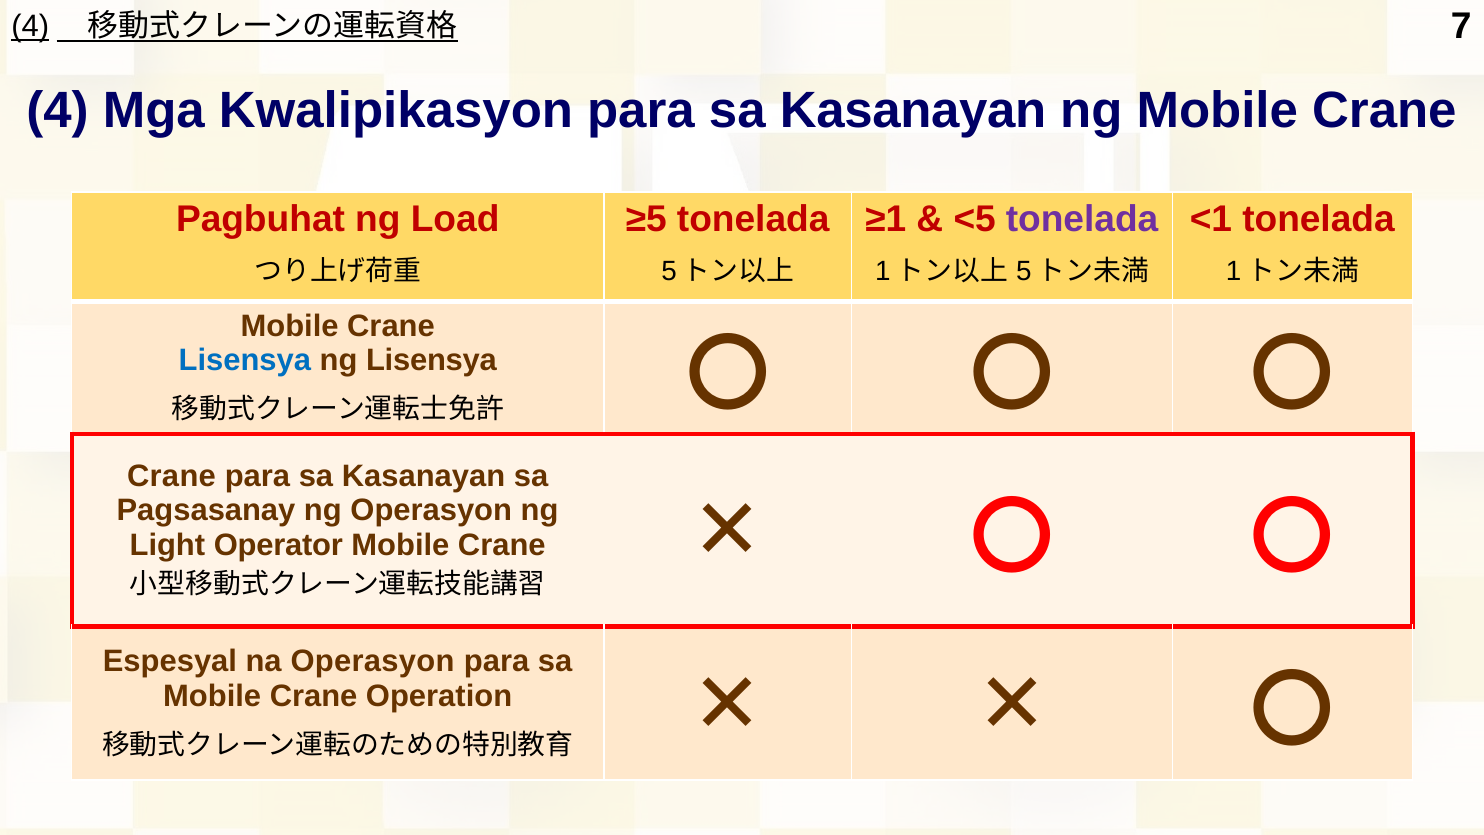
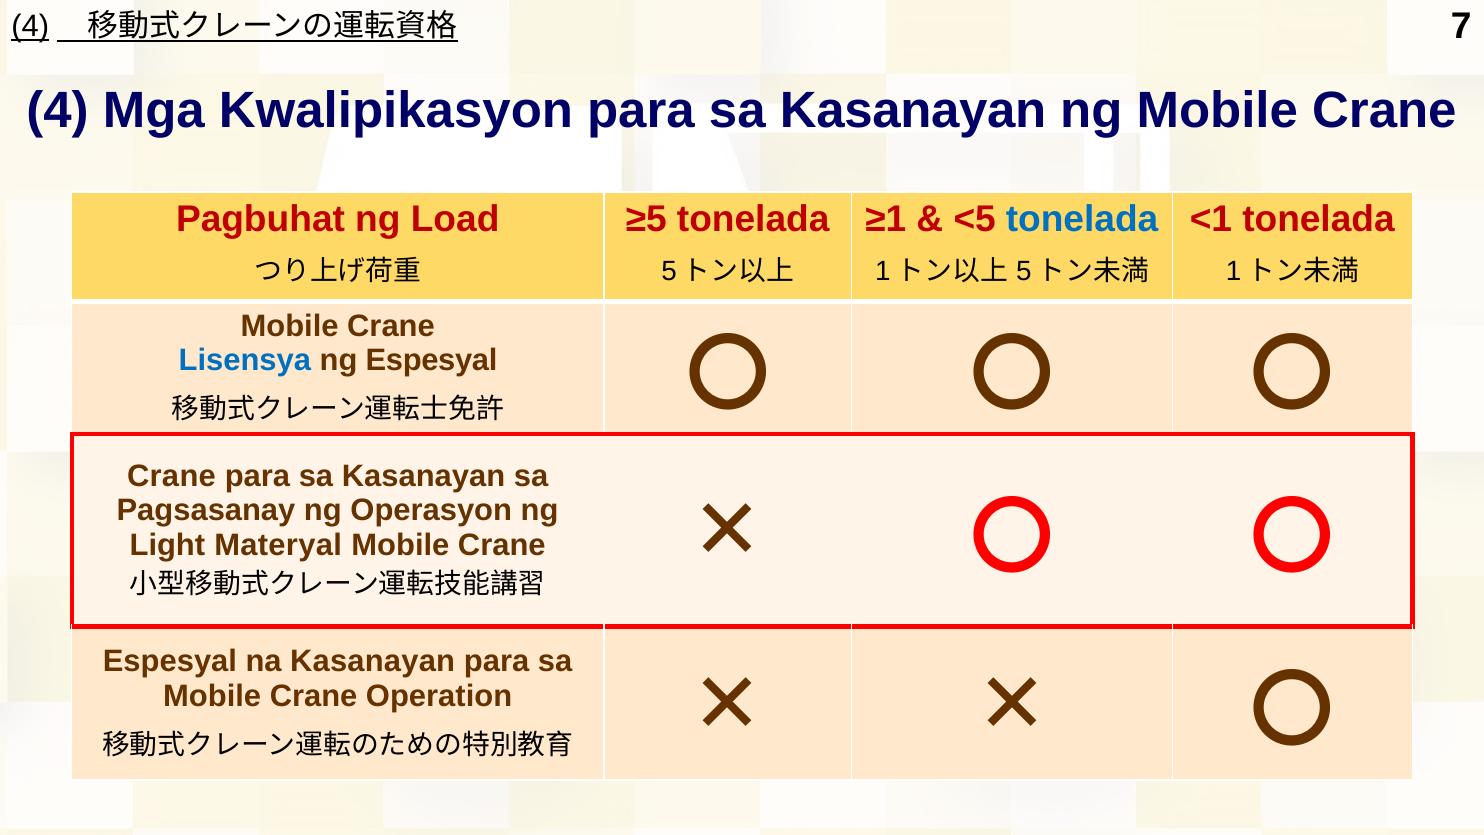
tonelada at (1082, 219) colour: purple -> blue
ng Lisensya: Lisensya -> Espesyal
Operator: Operator -> Materyal
na Operasyon: Operasyon -> Kasanayan
